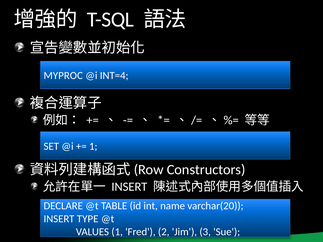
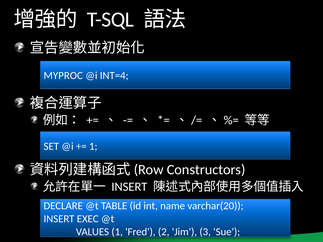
TYPE: TYPE -> EXEC
